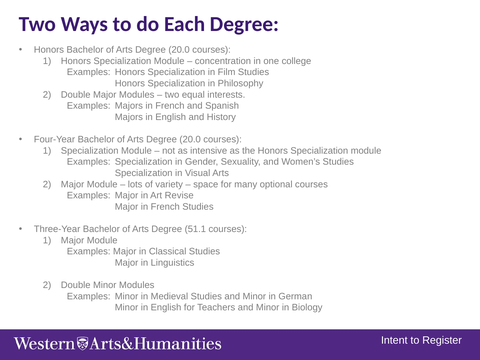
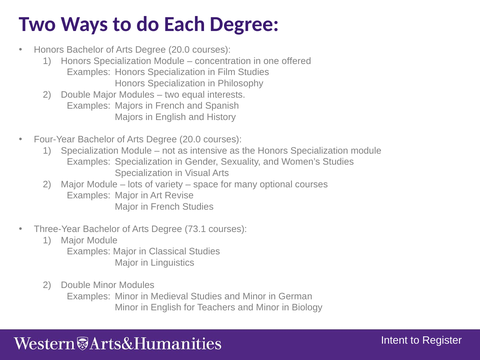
college: college -> offered
51.1: 51.1 -> 73.1
